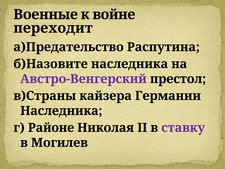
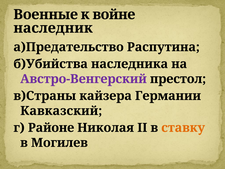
переходит: переходит -> наследник
б)Назовите: б)Назовите -> б)Убийства
Наследника at (61, 111): Наследника -> Кавказский
ставку colour: purple -> orange
